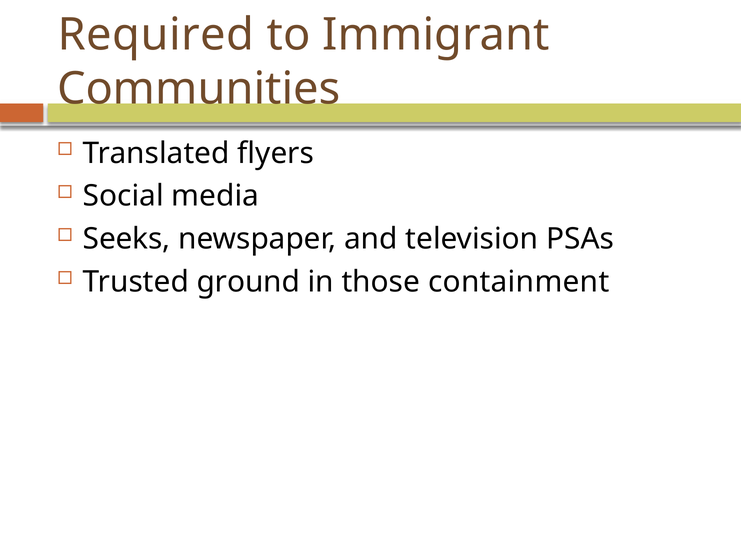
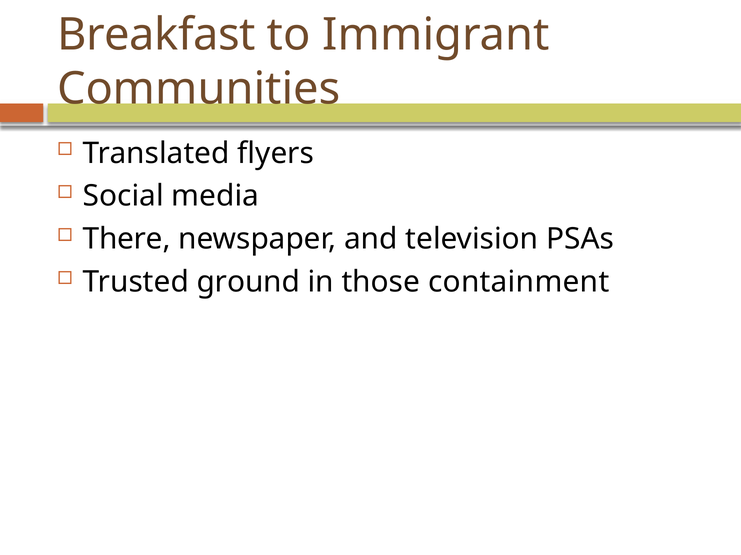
Required: Required -> Breakfast
Seeks: Seeks -> There
